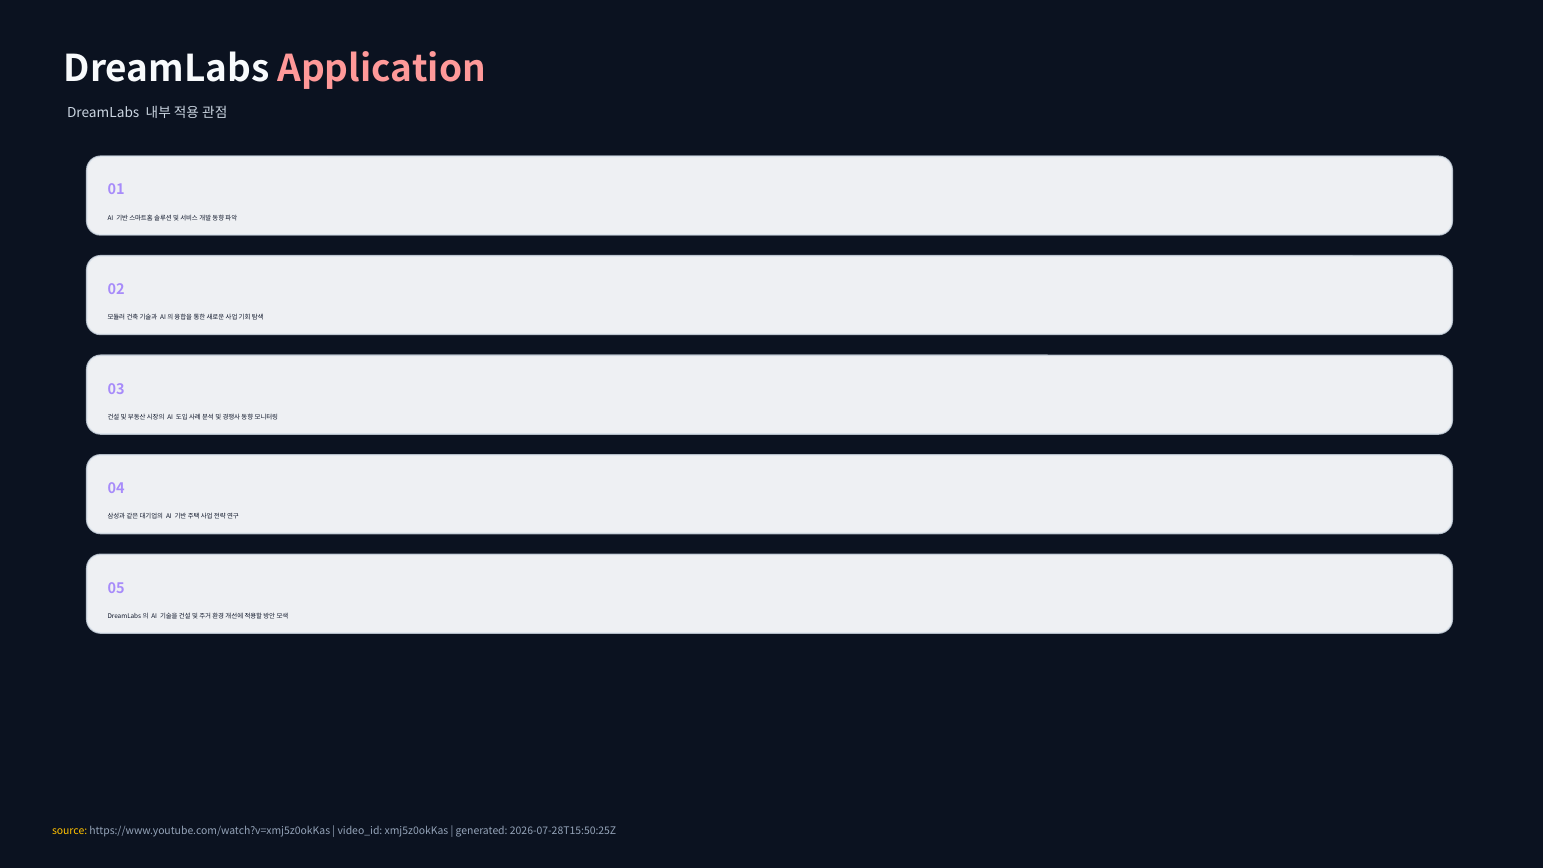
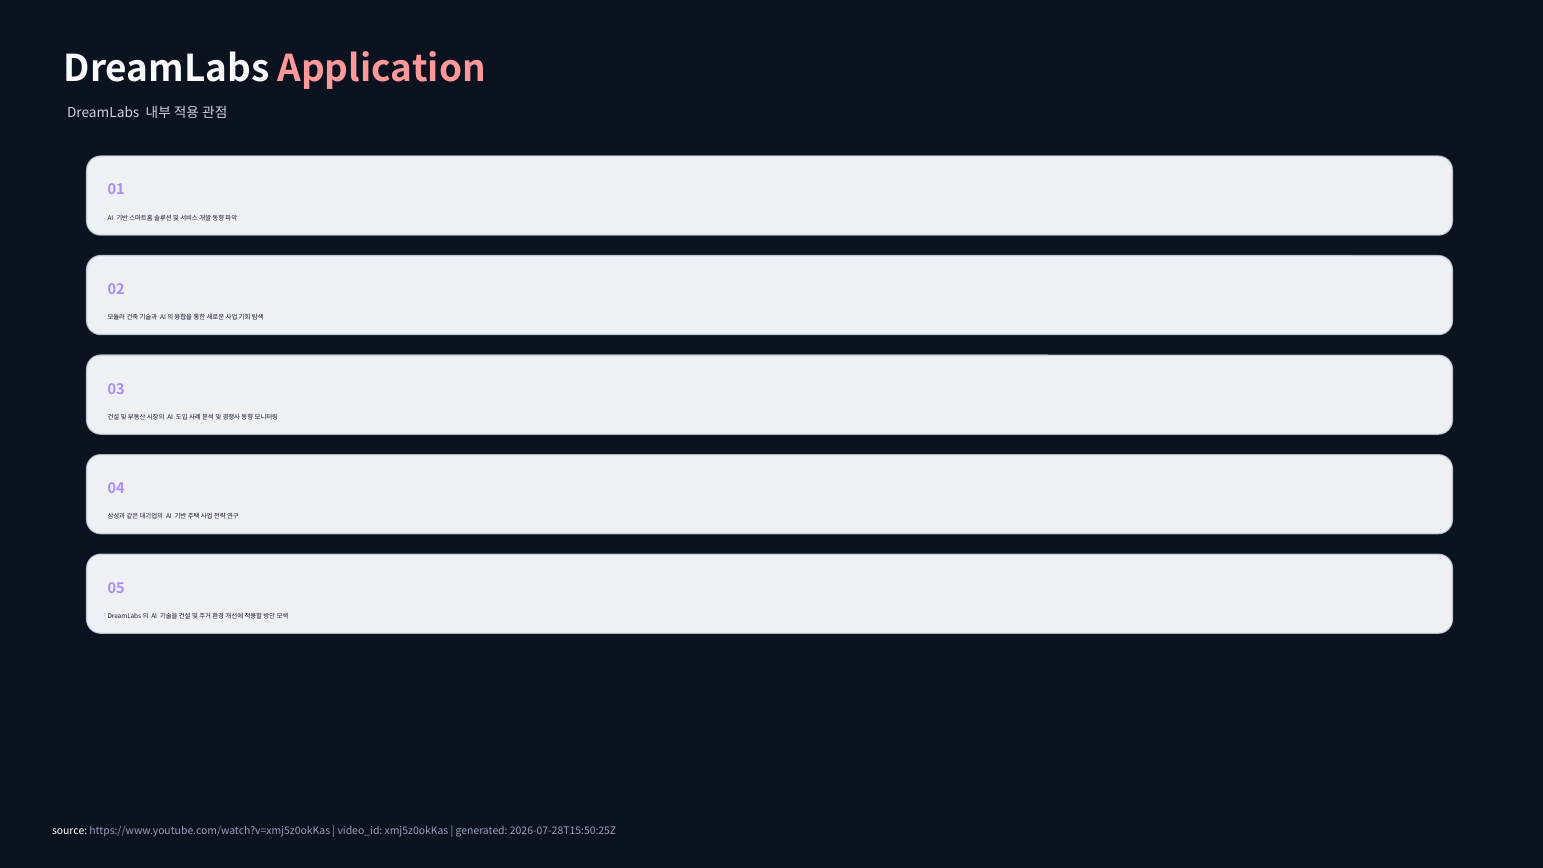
source colour: yellow -> white
